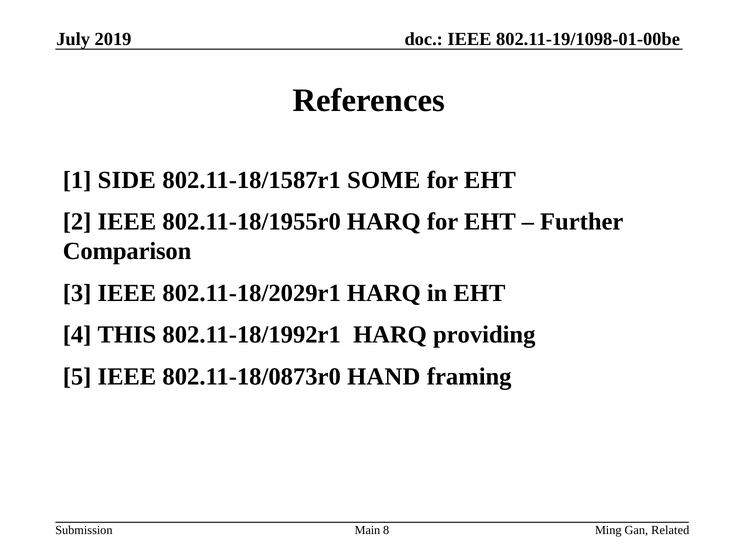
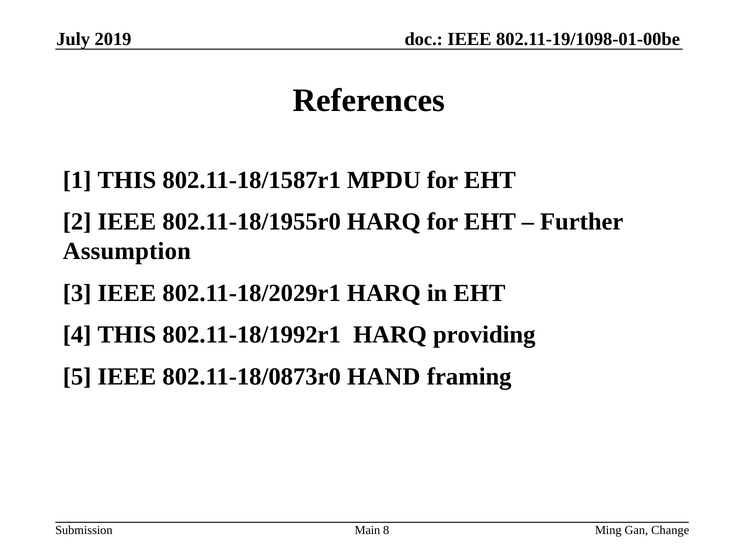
1 SIDE: SIDE -> THIS
SOME: SOME -> MPDU
Comparison: Comparison -> Assumption
Related: Related -> Change
